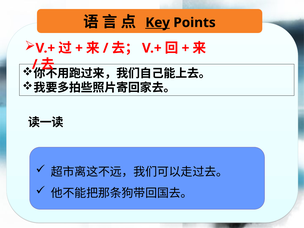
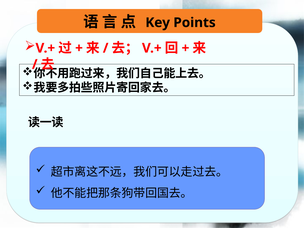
Key underline: present -> none
